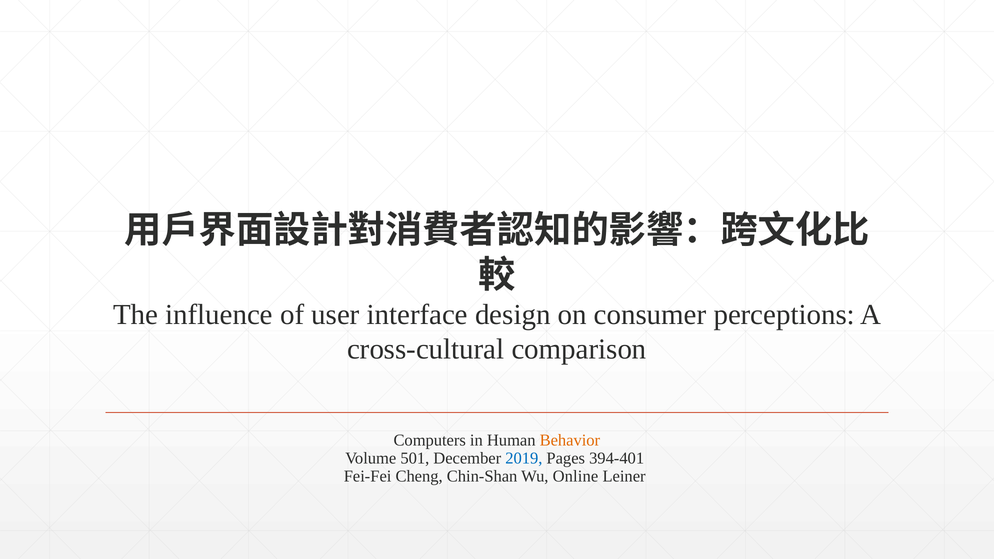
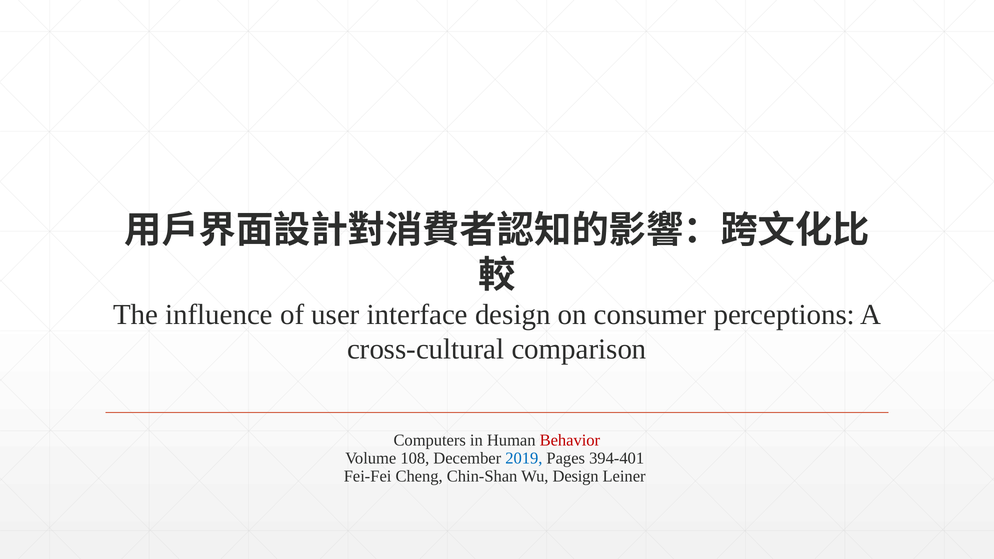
Behavior colour: orange -> red
501: 501 -> 108
Wu Online: Online -> Design
